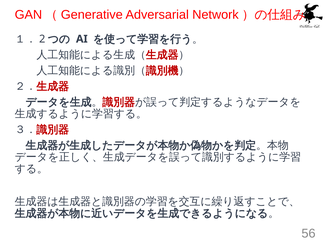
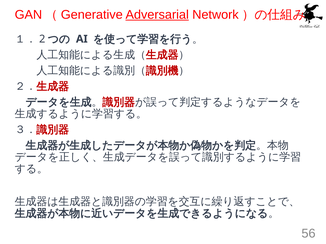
Adversarial underline: none -> present
